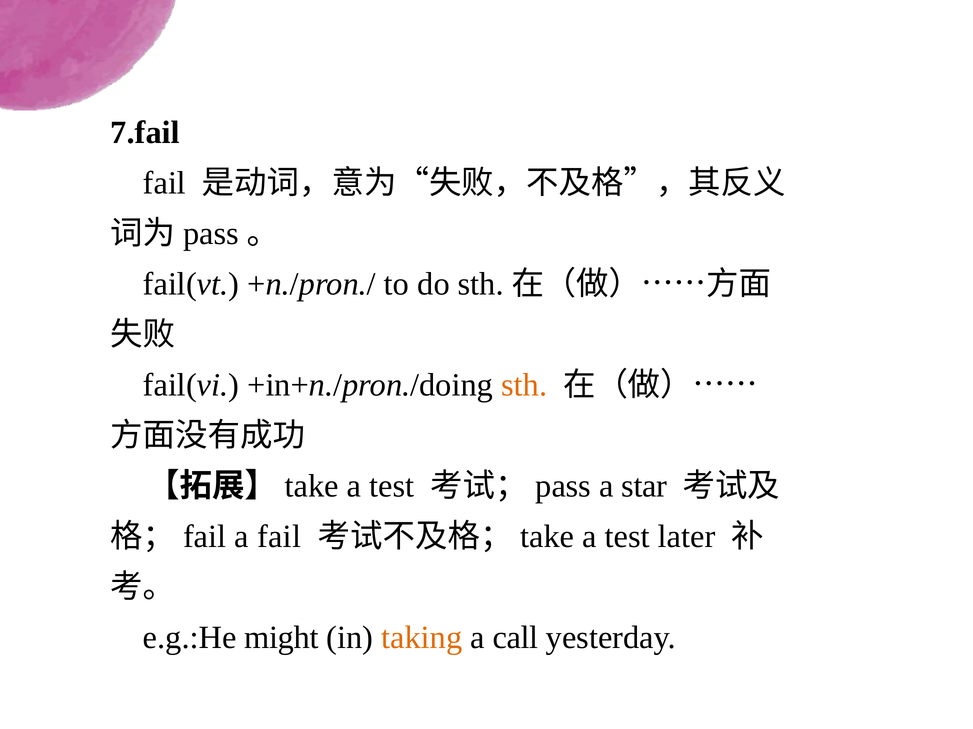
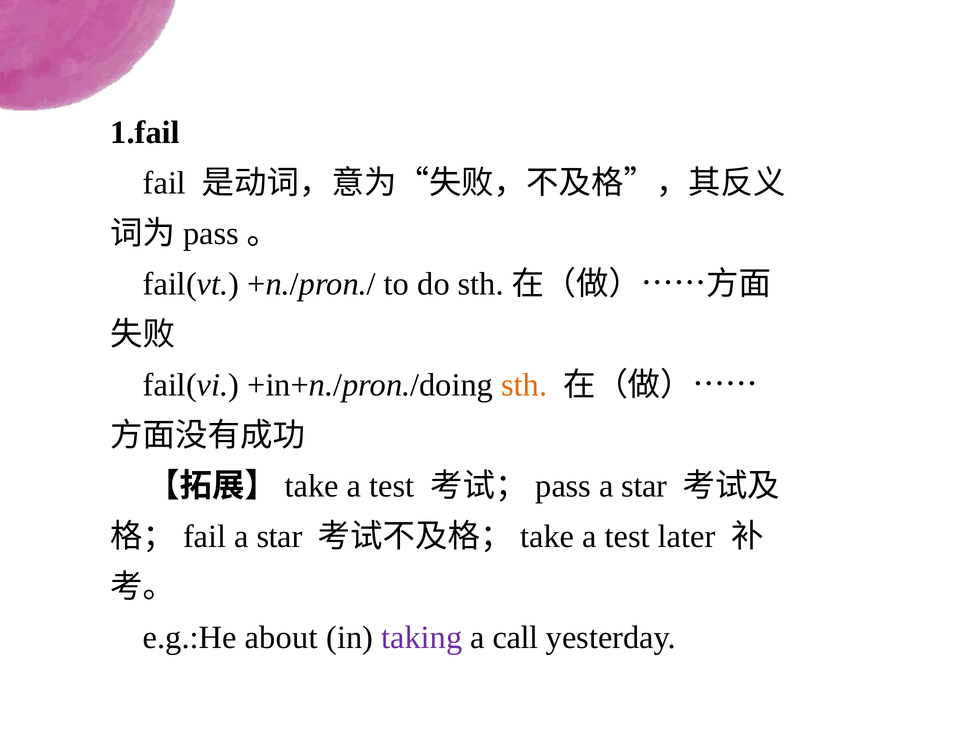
7.fail: 7.fail -> 1.fail
fail at (279, 537): fail -> star
might: might -> about
taking colour: orange -> purple
